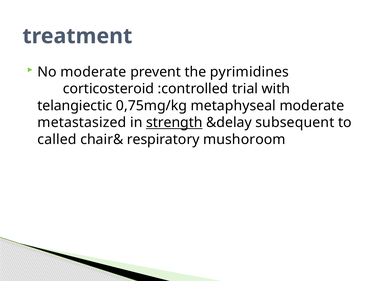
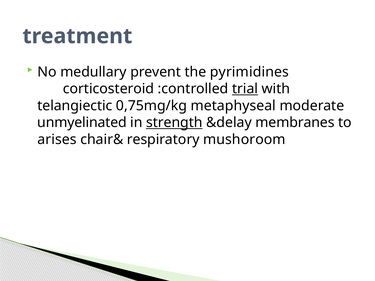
No moderate: moderate -> medullary
trial underline: none -> present
metastasized: metastasized -> unmyelinated
subsequent: subsequent -> membranes
called: called -> arises
